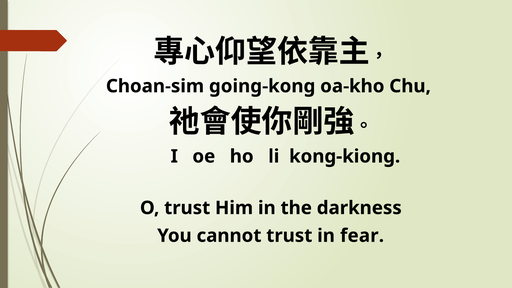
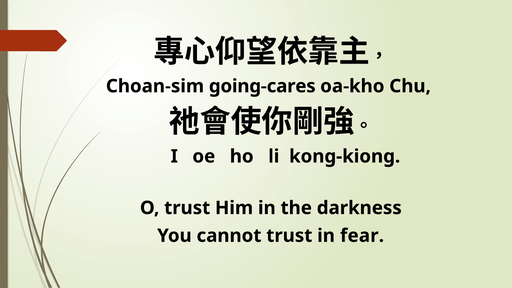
going-kong: going-kong -> going-cares
